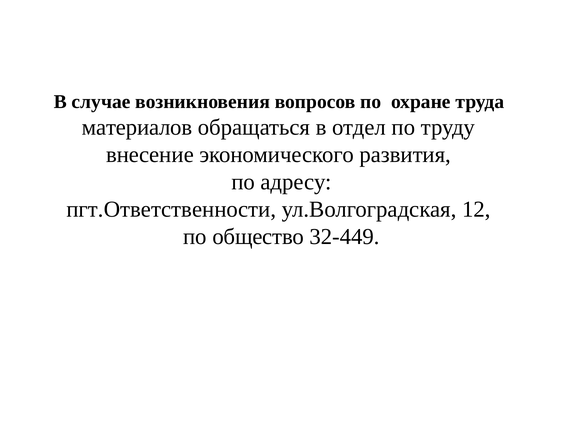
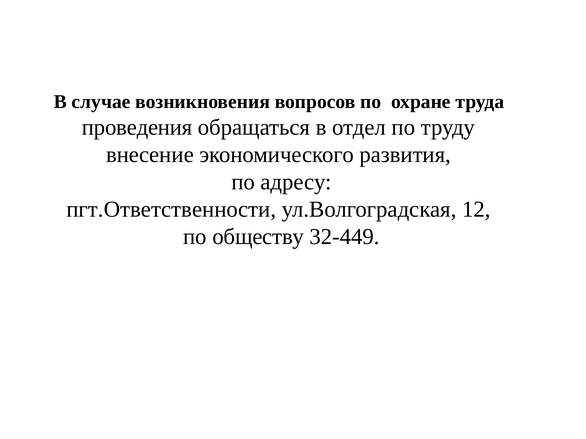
материалов: материалов -> проведения
общество: общество -> обществу
